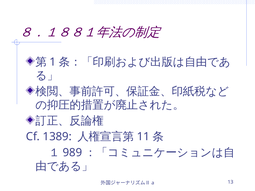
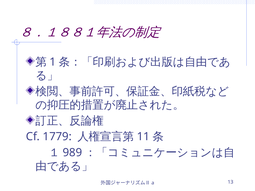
1389: 1389 -> 1779
